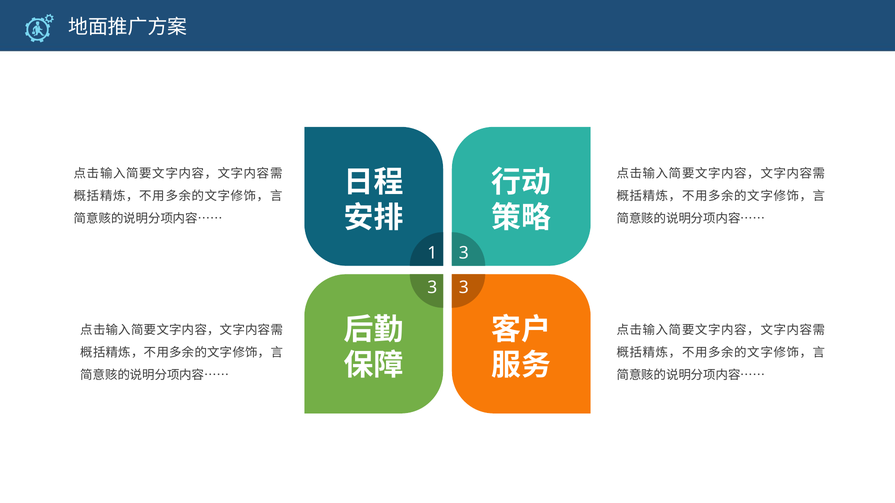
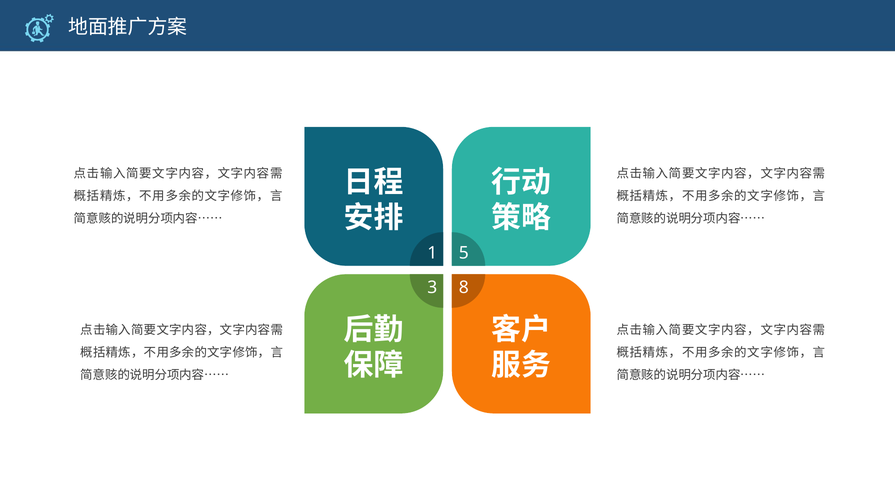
1 3: 3 -> 5
3 at (464, 288): 3 -> 8
